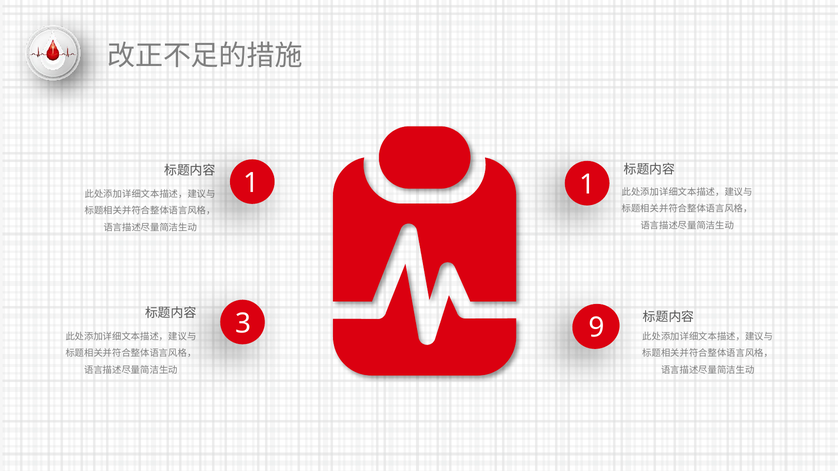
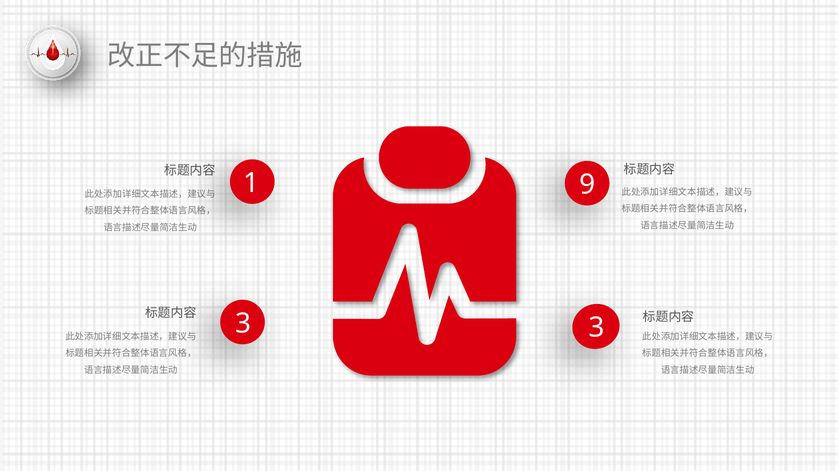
1 1: 1 -> 9
3 9: 9 -> 3
